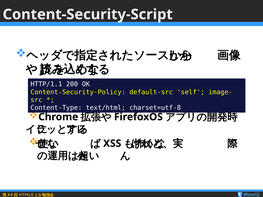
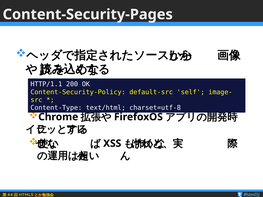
Content-Security-Script: Content-Security-Script -> Content-Security-Pages
